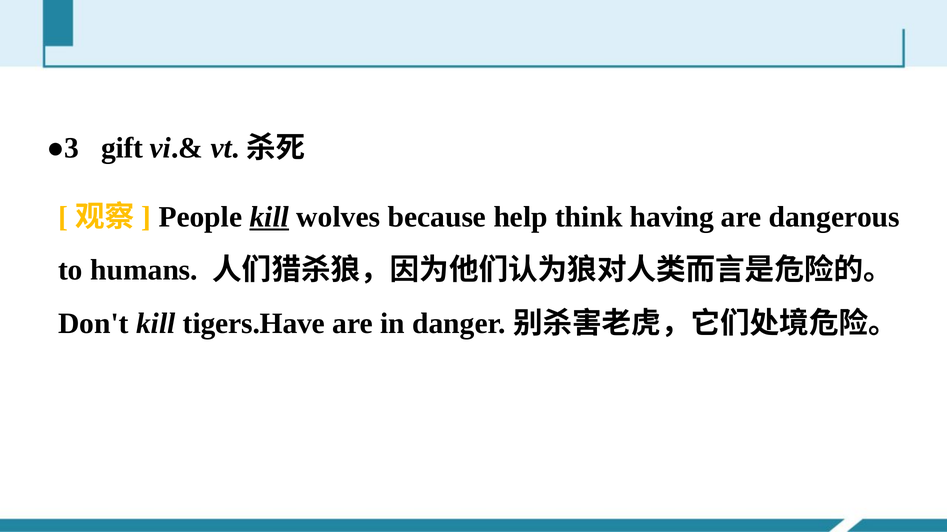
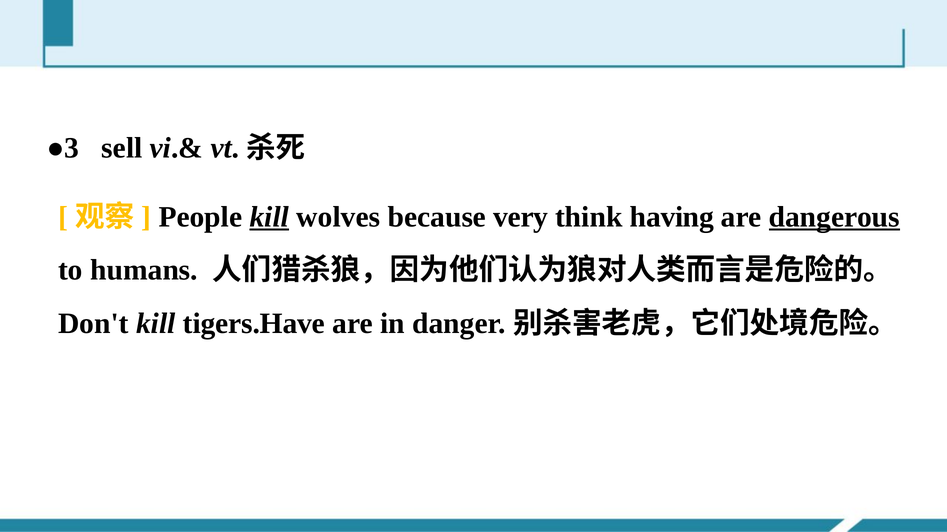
gift: gift -> sell
help: help -> very
dangerous underline: none -> present
